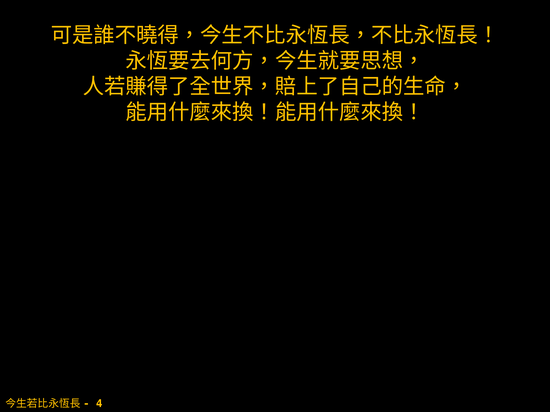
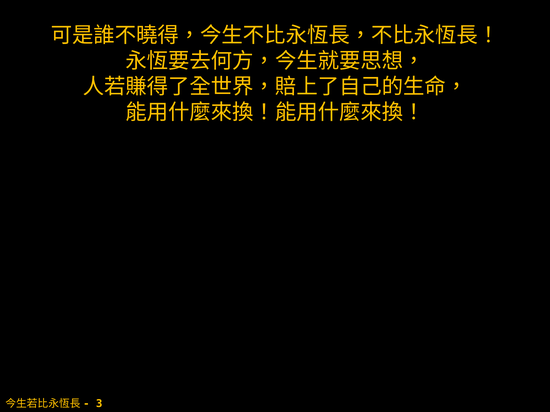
4: 4 -> 3
